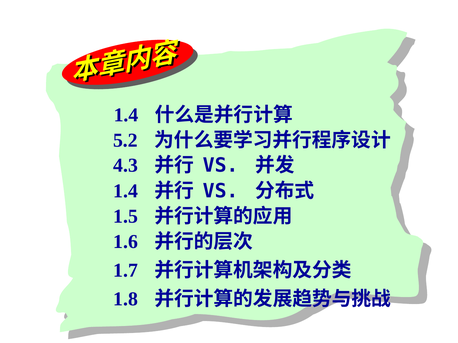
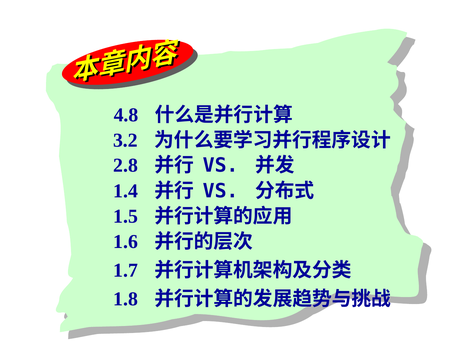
1.4 at (126, 115): 1.4 -> 4.8
5.2: 5.2 -> 3.2
4.3: 4.3 -> 2.8
